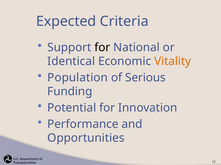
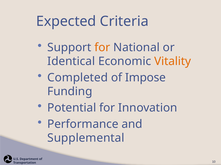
for at (102, 48) colour: black -> orange
Population: Population -> Completed
Serious: Serious -> Impose
Opportunities: Opportunities -> Supplemental
